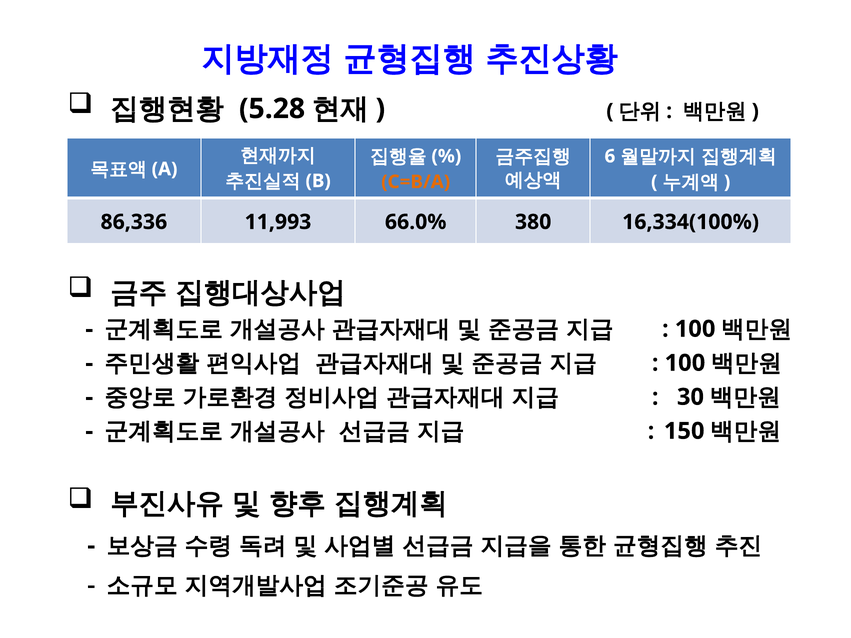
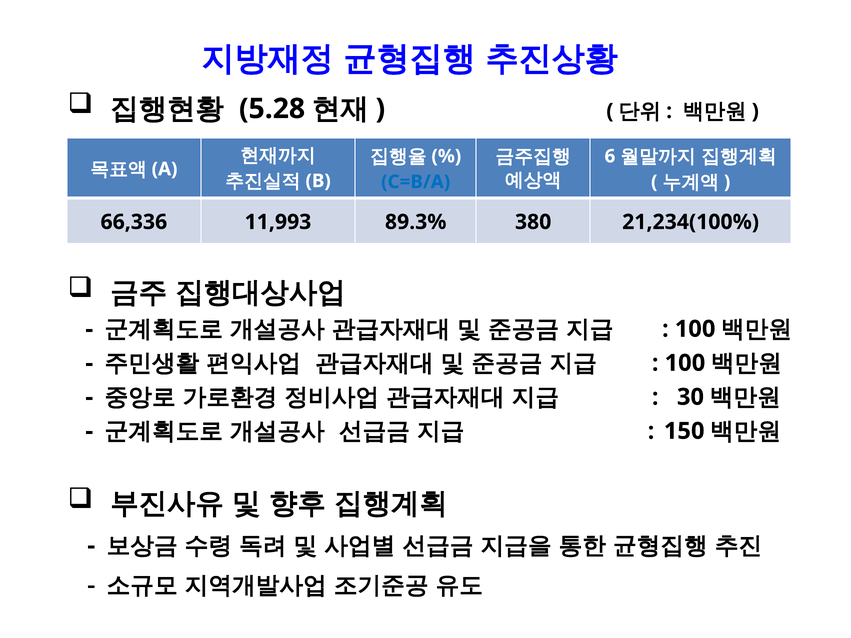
C=B/A colour: orange -> blue
86,336: 86,336 -> 66,336
66.0%: 66.0% -> 89.3%
16,334(100%: 16,334(100% -> 21,234(100%
